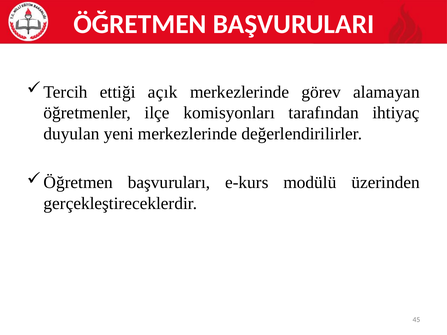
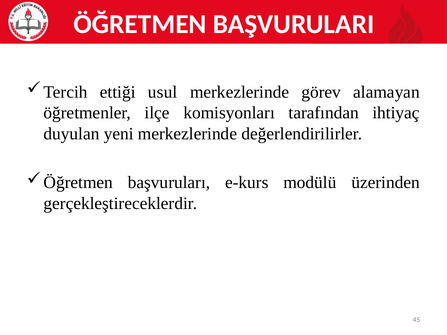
açık: açık -> usul
